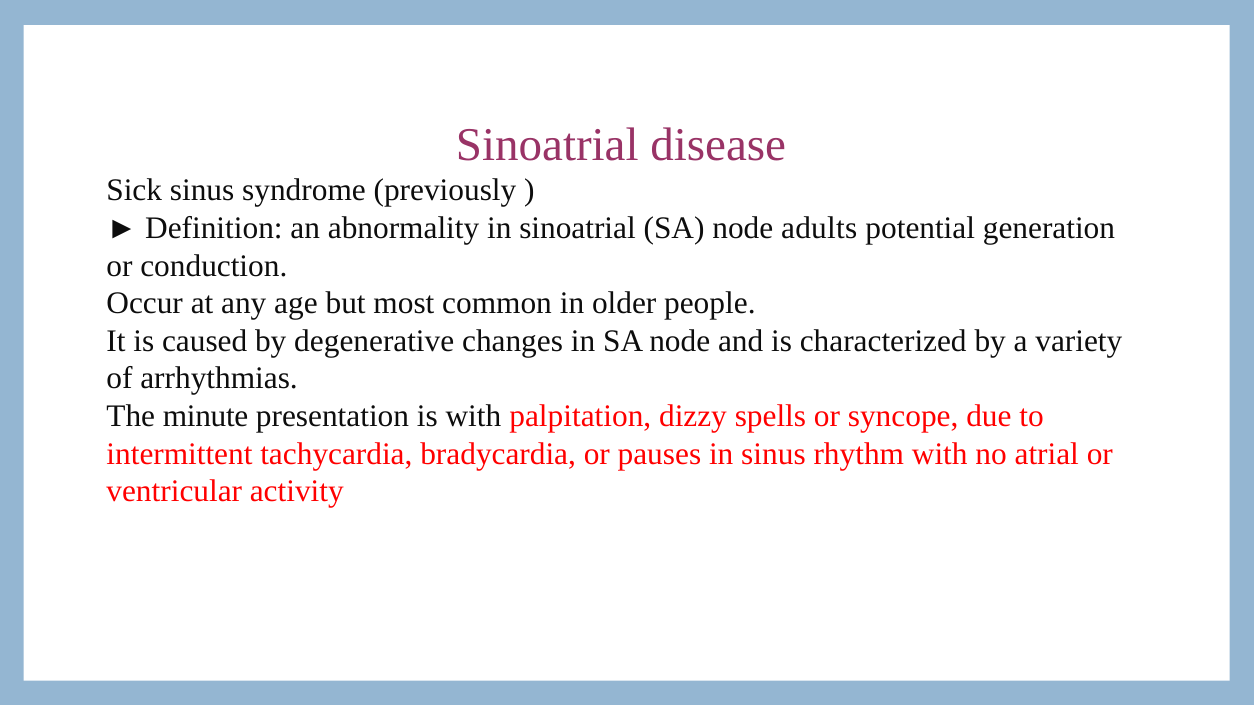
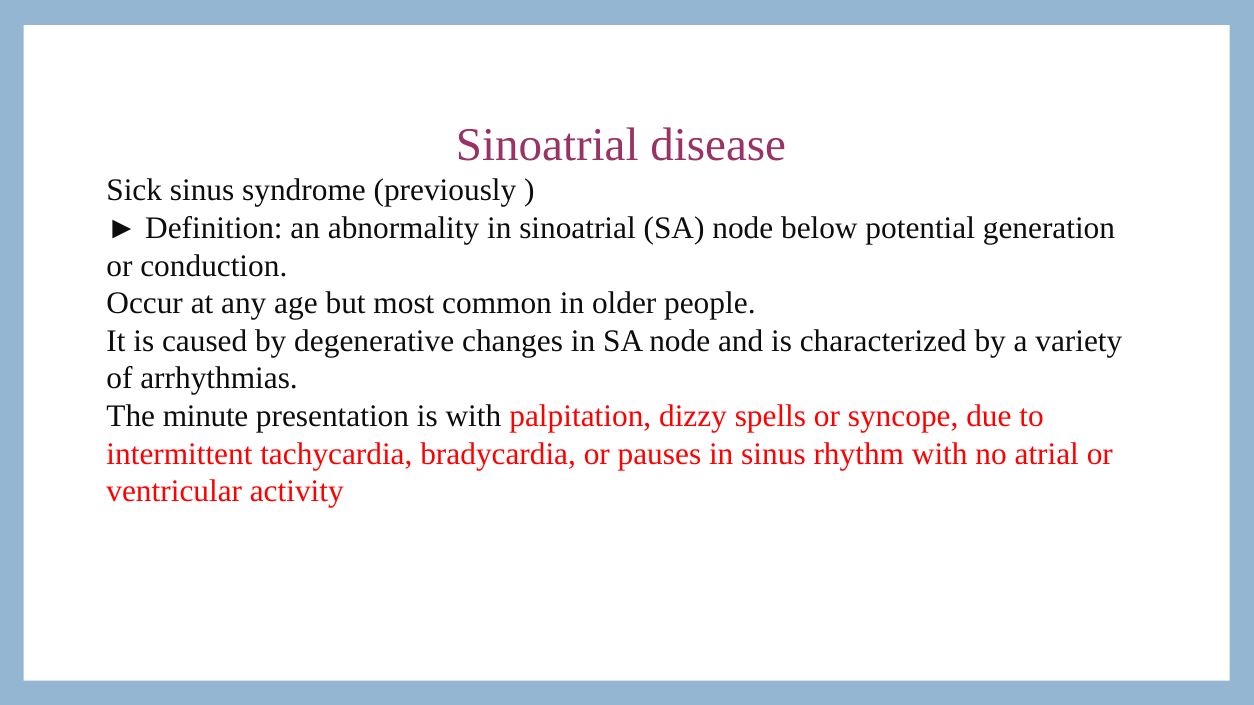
adults: adults -> below
